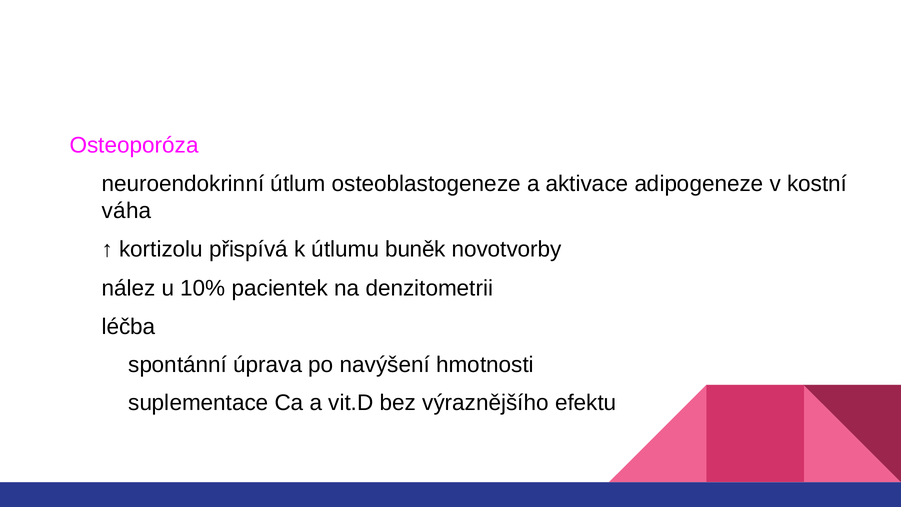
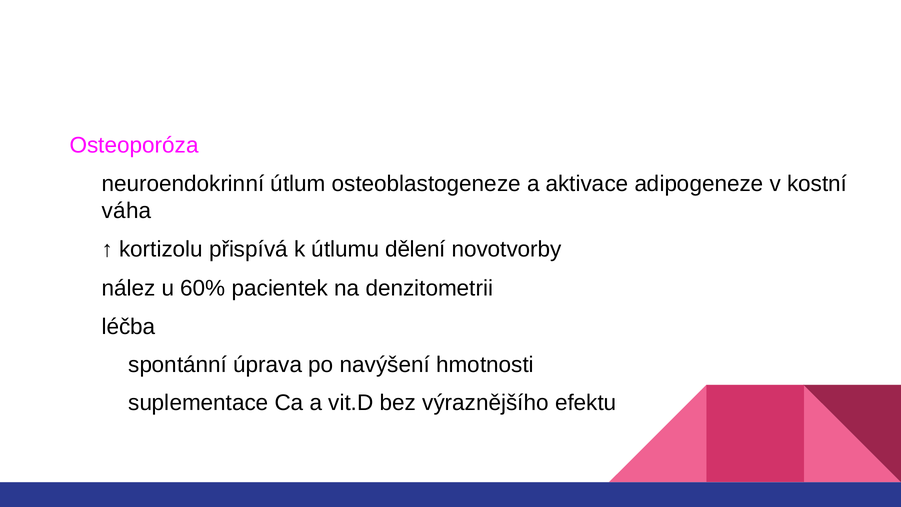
buněk: buněk -> dělení
10%: 10% -> 60%
